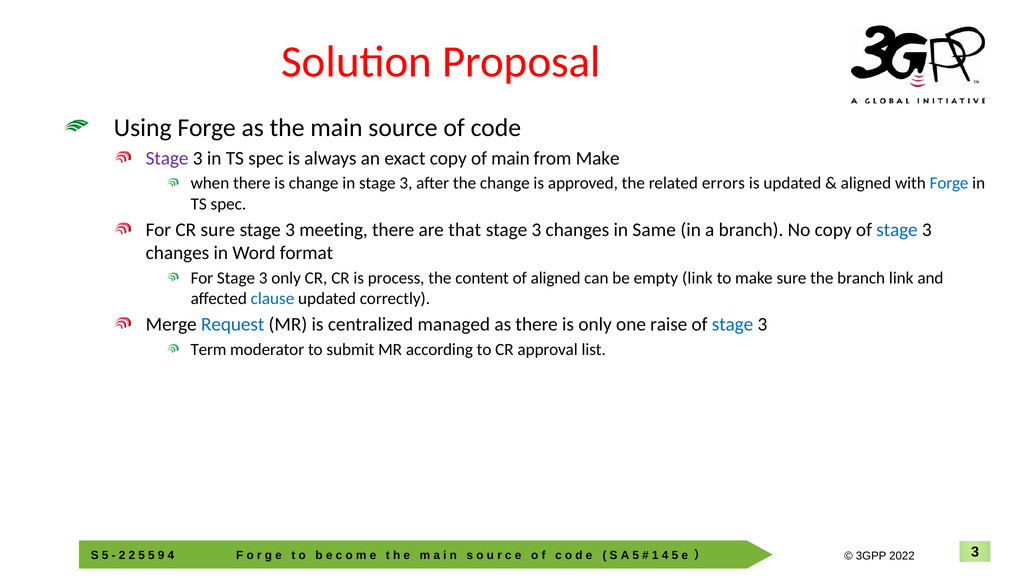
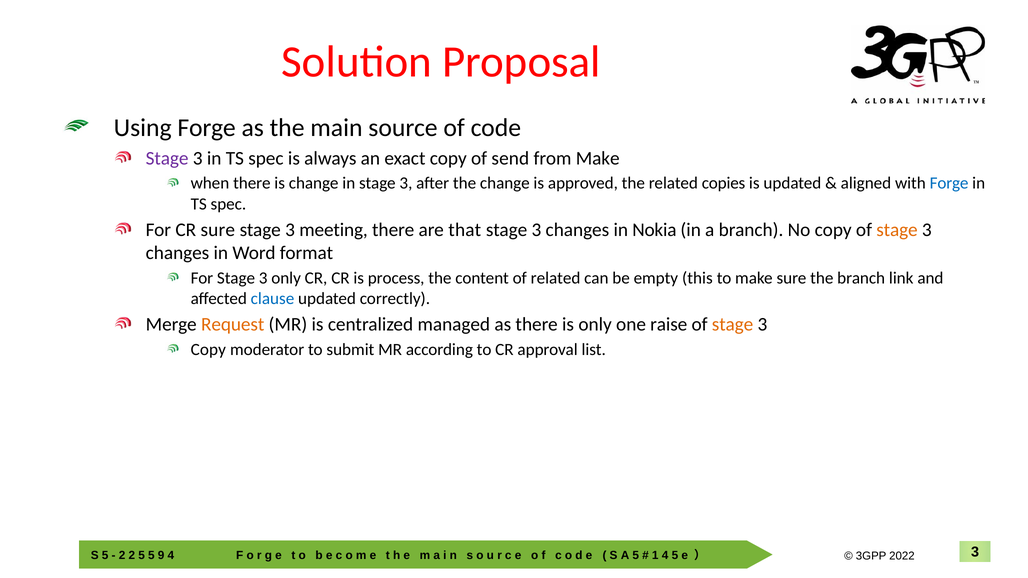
of main: main -> send
errors: errors -> copies
Same: Same -> Nokia
stage at (897, 230) colour: blue -> orange
of aligned: aligned -> related
empty link: link -> this
Request colour: blue -> orange
stage at (733, 324) colour: blue -> orange
Term at (208, 350): Term -> Copy
